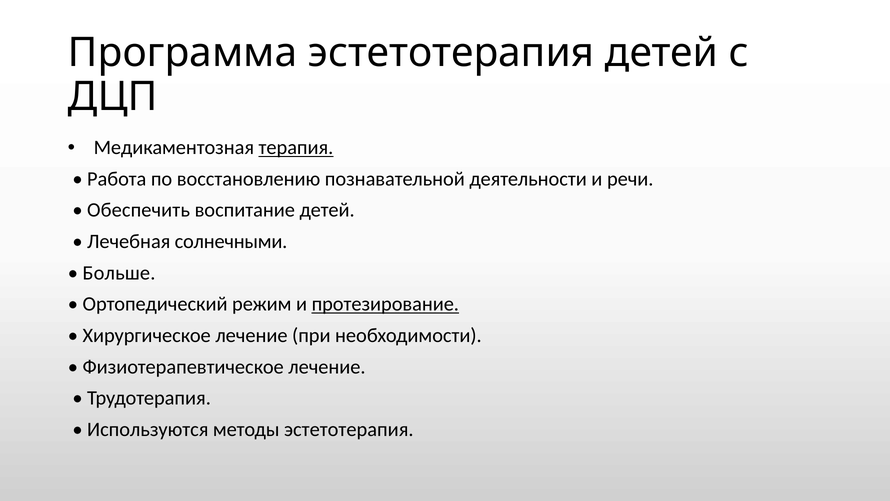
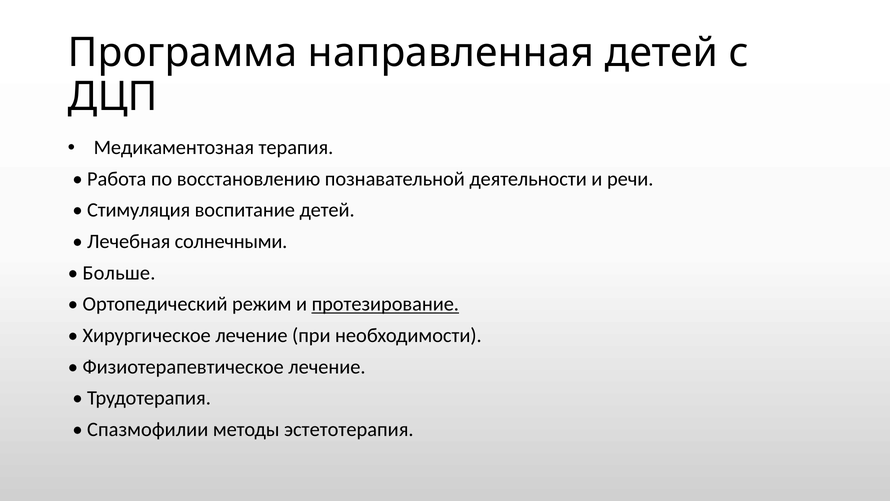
Программа эстетотерапия: эстетотерапия -> направленная
терапия underline: present -> none
Обеспечить: Обеспечить -> Стимуляция
Используются: Используются -> Спазмофилии
